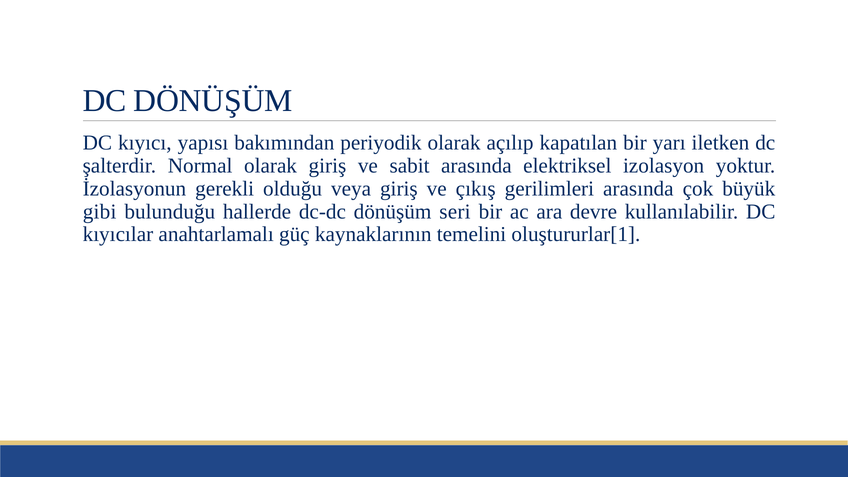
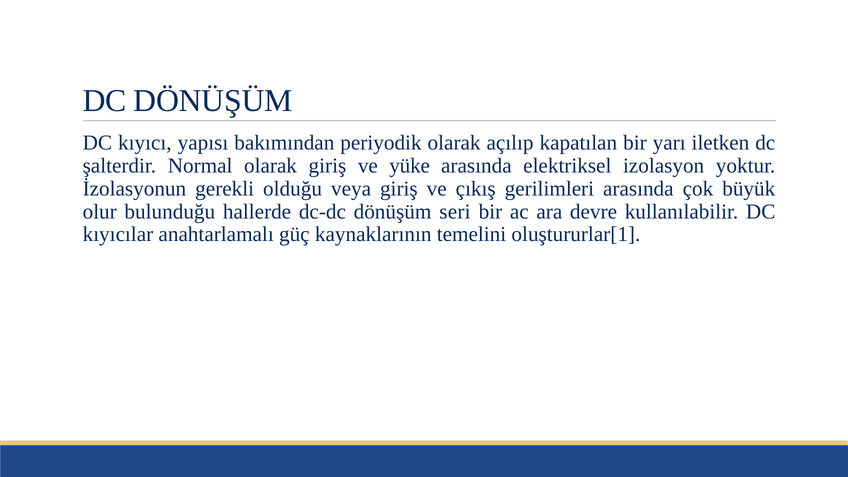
sabit: sabit -> yüke
gibi: gibi -> olur
